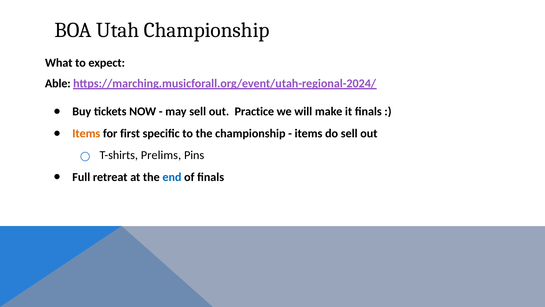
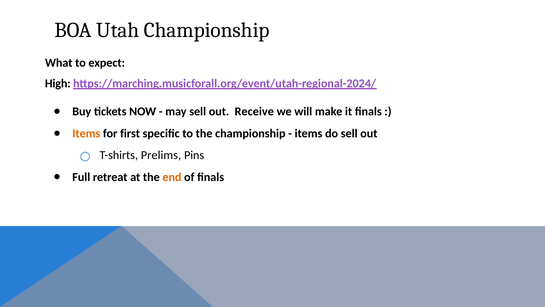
Able: Able -> High
Practice: Practice -> Receive
end colour: blue -> orange
